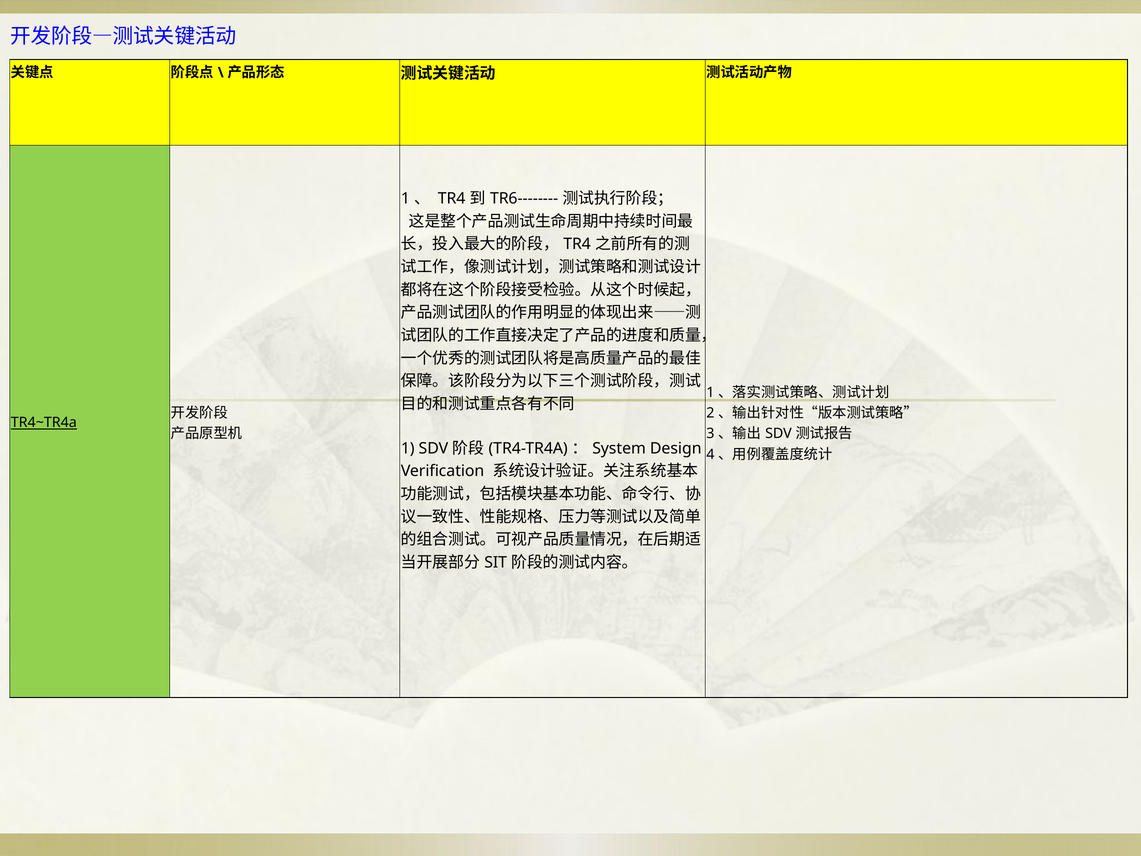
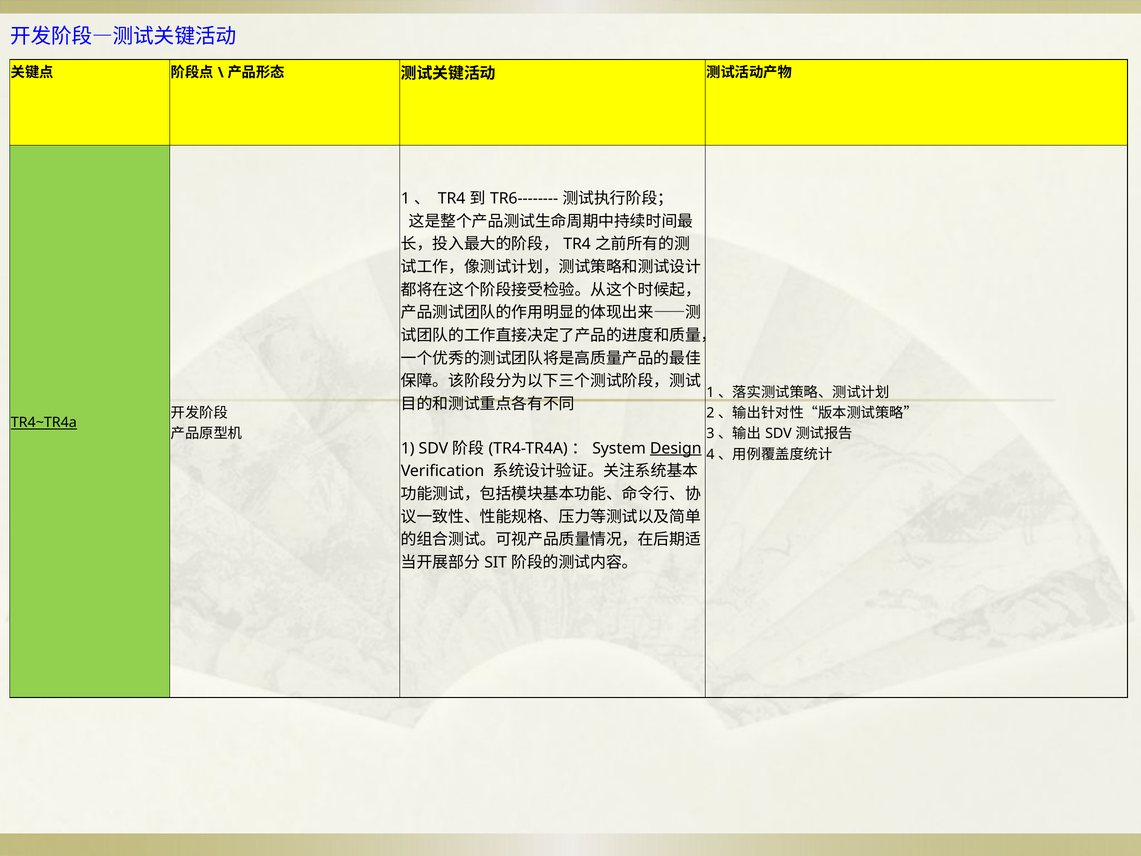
Design underline: none -> present
